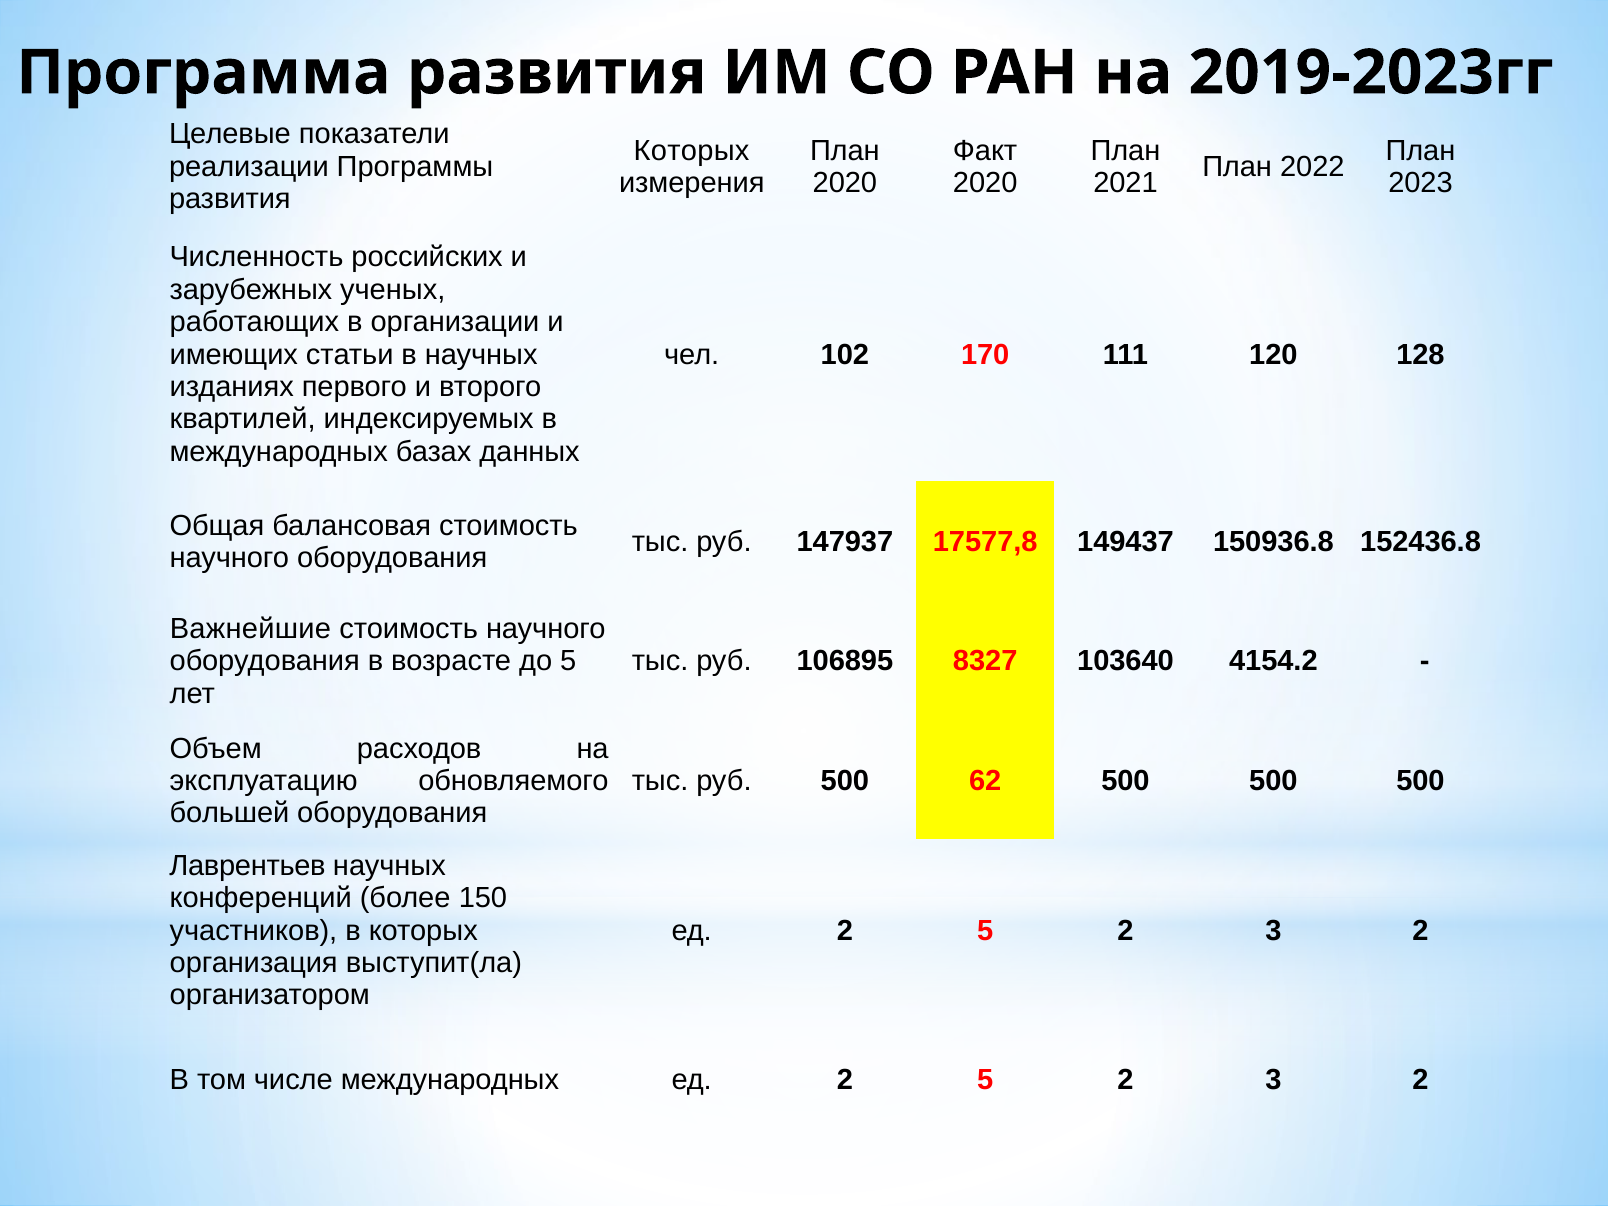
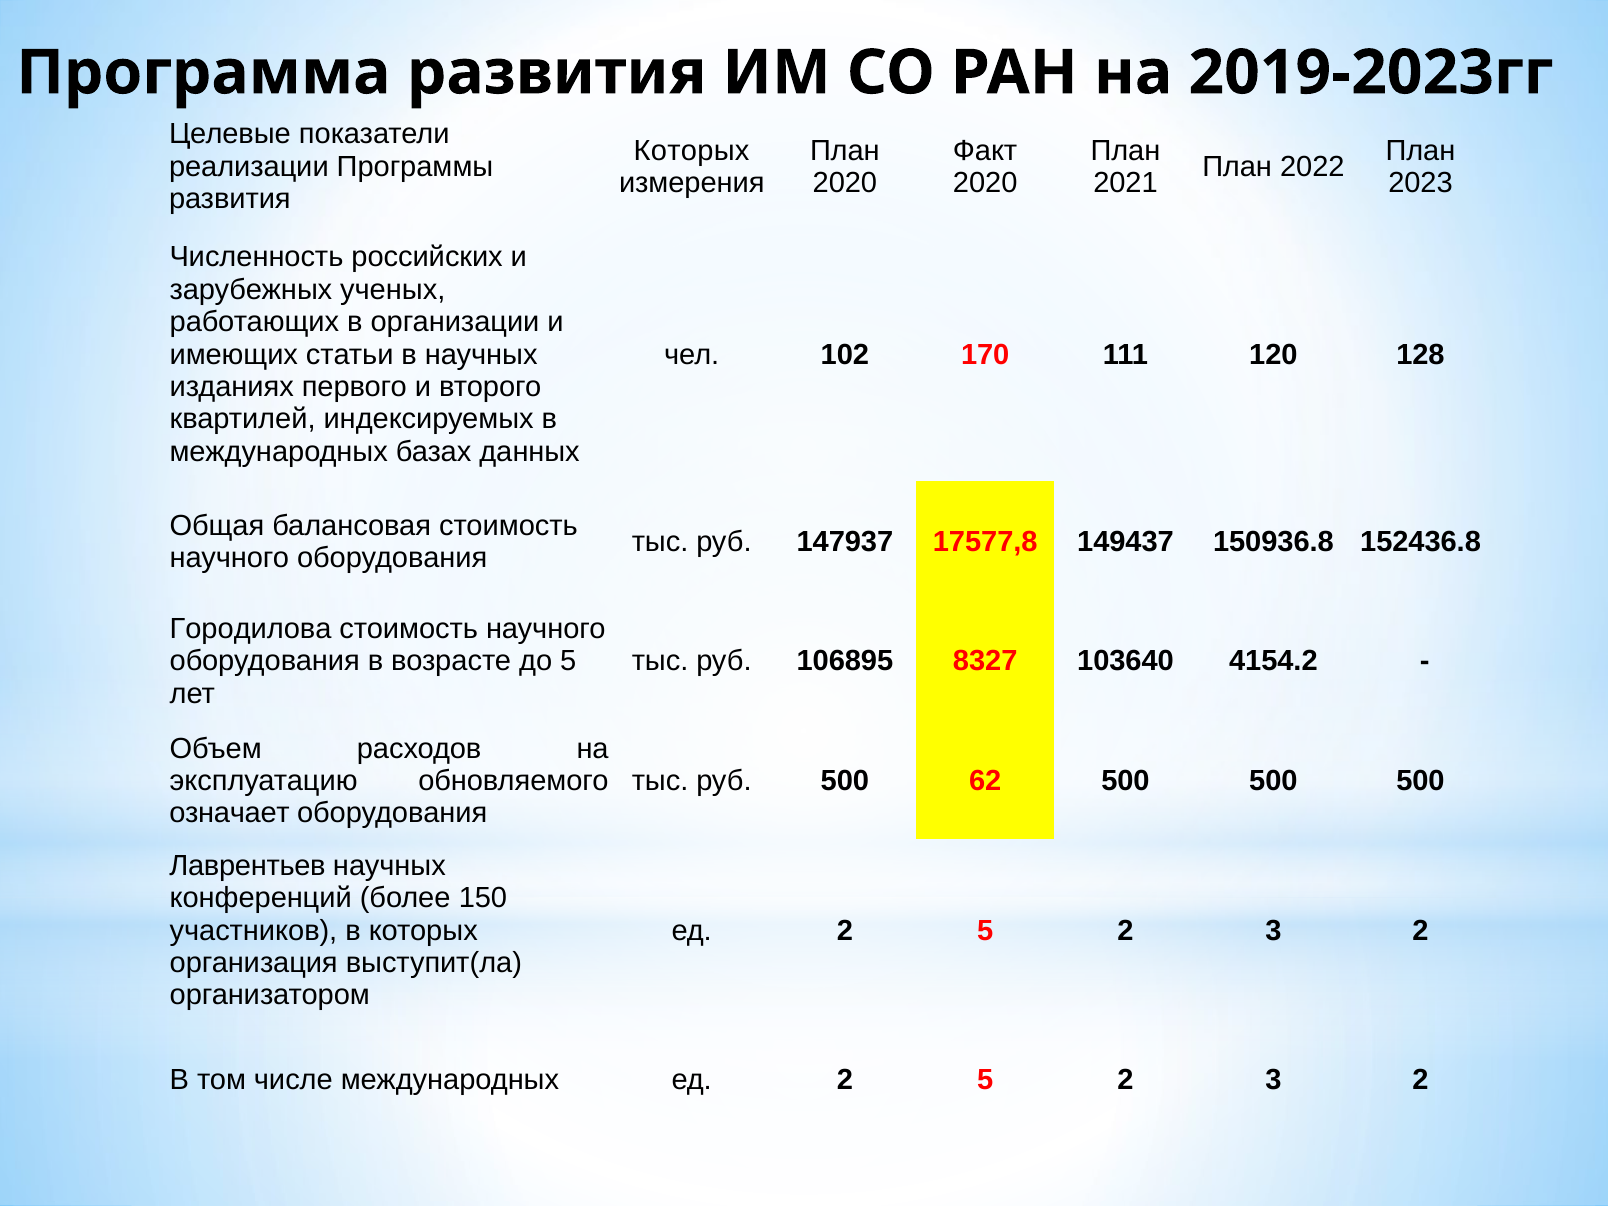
Важнейшие: Важнейшие -> Городилова
большей: большей -> означает
